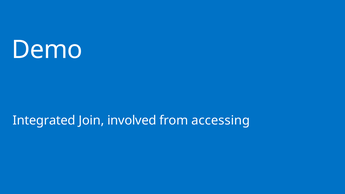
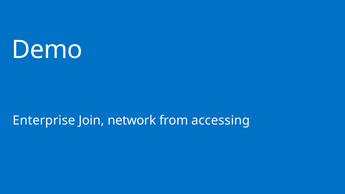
Integrated: Integrated -> Enterprise
involved: involved -> network
